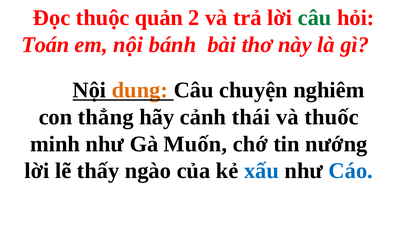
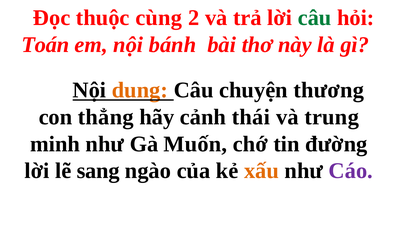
quản: quản -> cùng
nghiêm: nghiêm -> thương
thuốc: thuốc -> trung
nướng: nướng -> đường
thấy: thấy -> sang
xấu colour: blue -> orange
Cáo colour: blue -> purple
